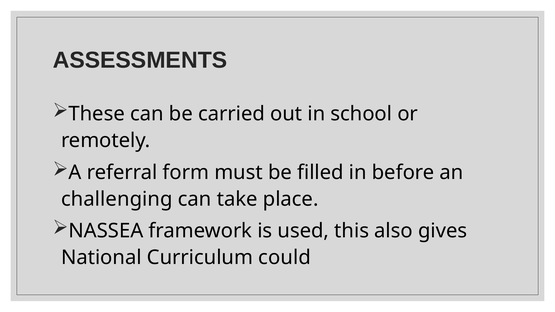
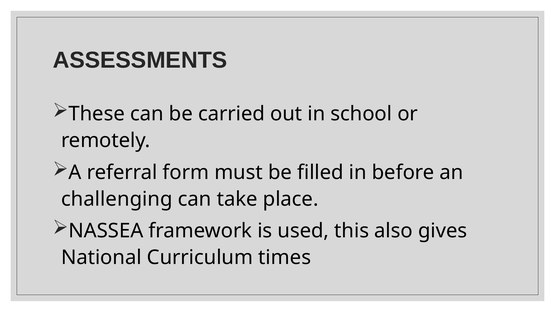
could: could -> times
